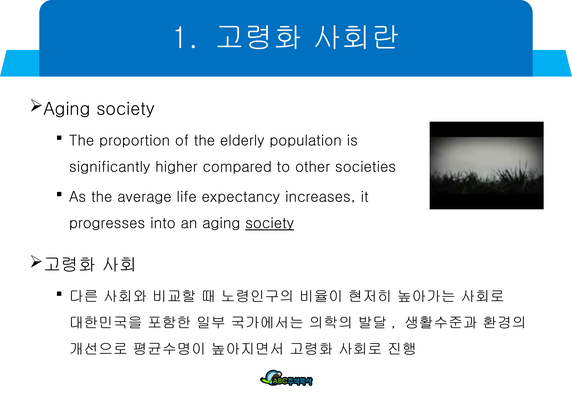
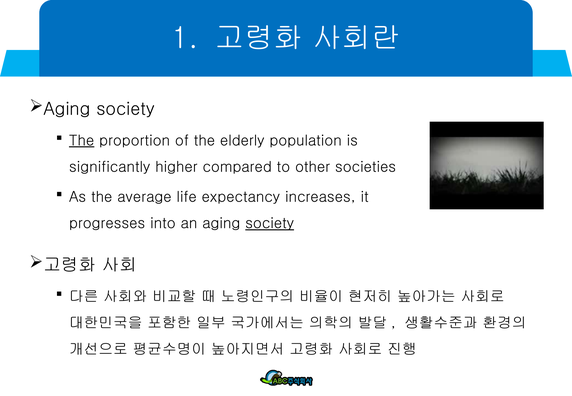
The at (82, 141) underline: none -> present
